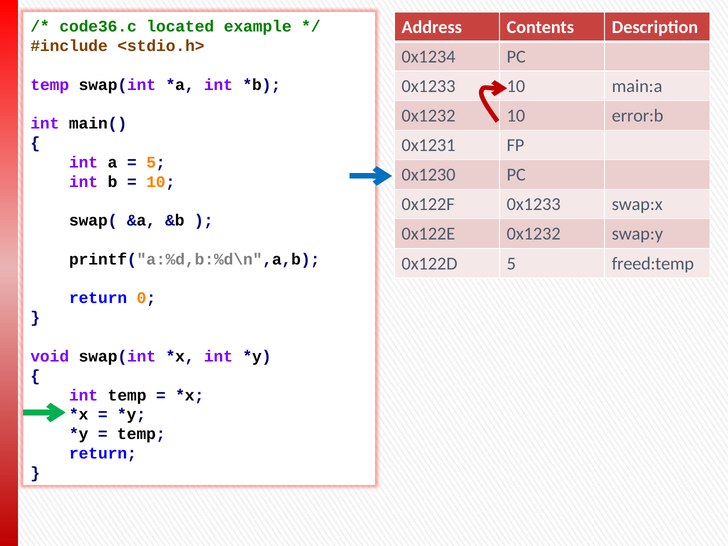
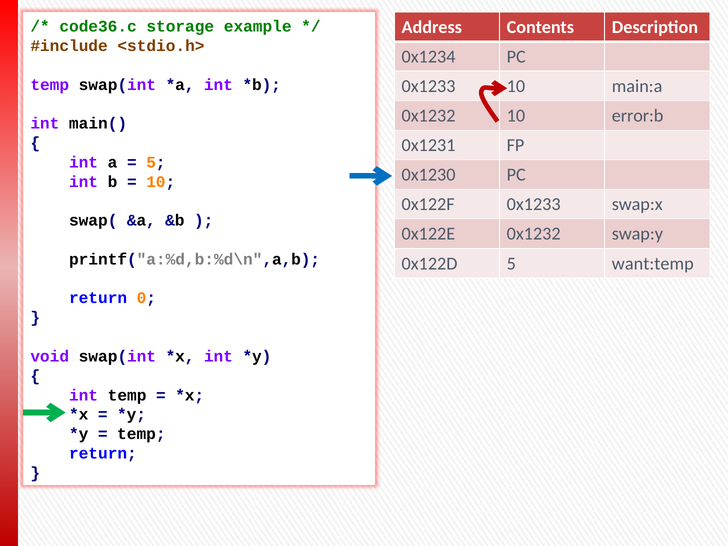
located: located -> storage
freed:temp: freed:temp -> want:temp
